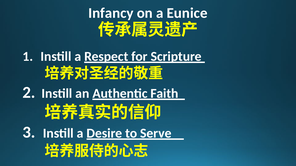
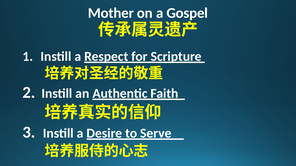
Infancy: Infancy -> Mother
Eunice: Eunice -> Gospel
